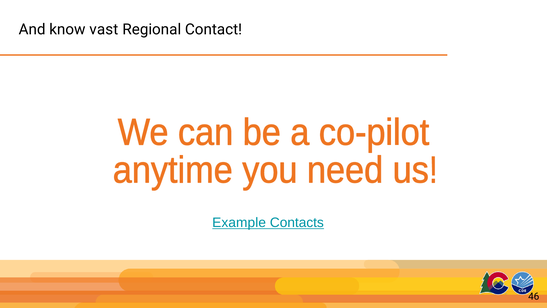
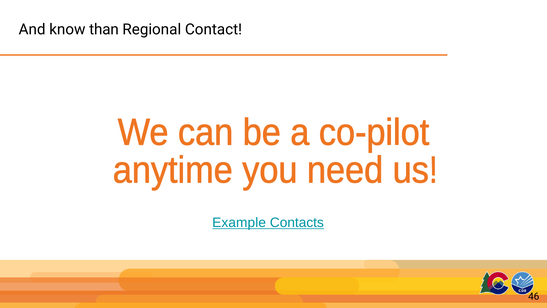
vast: vast -> than
